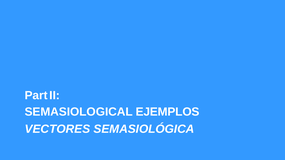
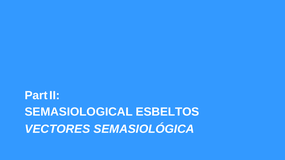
EJEMPLOS: EJEMPLOS -> ESBELTOS
